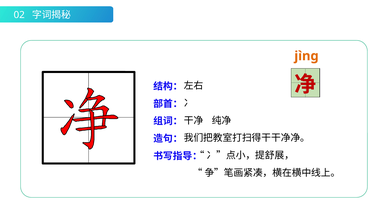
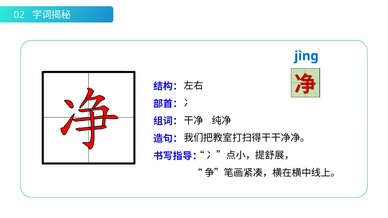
jìnɡ colour: orange -> blue
